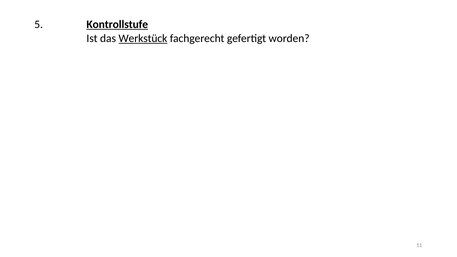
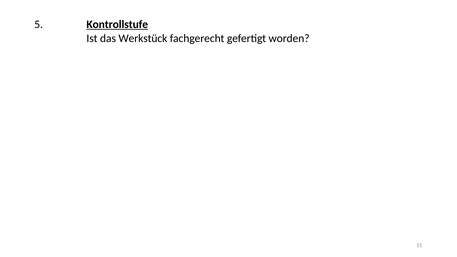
Werkstück underline: present -> none
